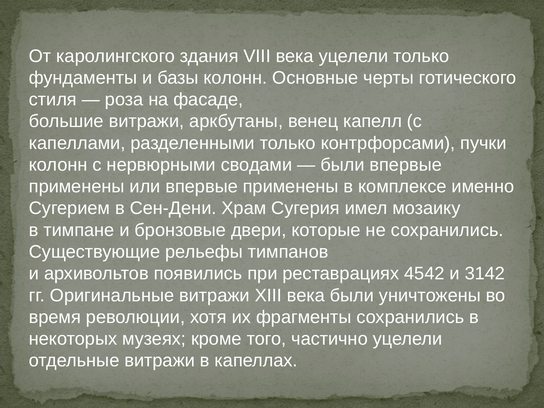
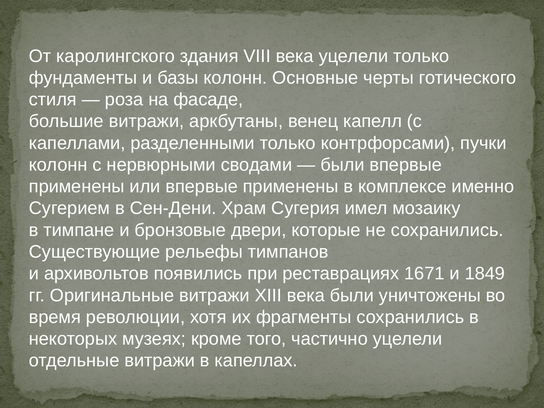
4542: 4542 -> 1671
3142: 3142 -> 1849
